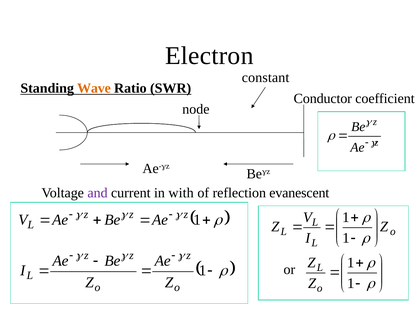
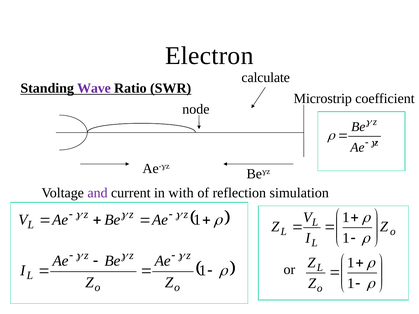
constant: constant -> calculate
Wave colour: orange -> purple
Conductor: Conductor -> Microstrip
evanescent: evanescent -> simulation
